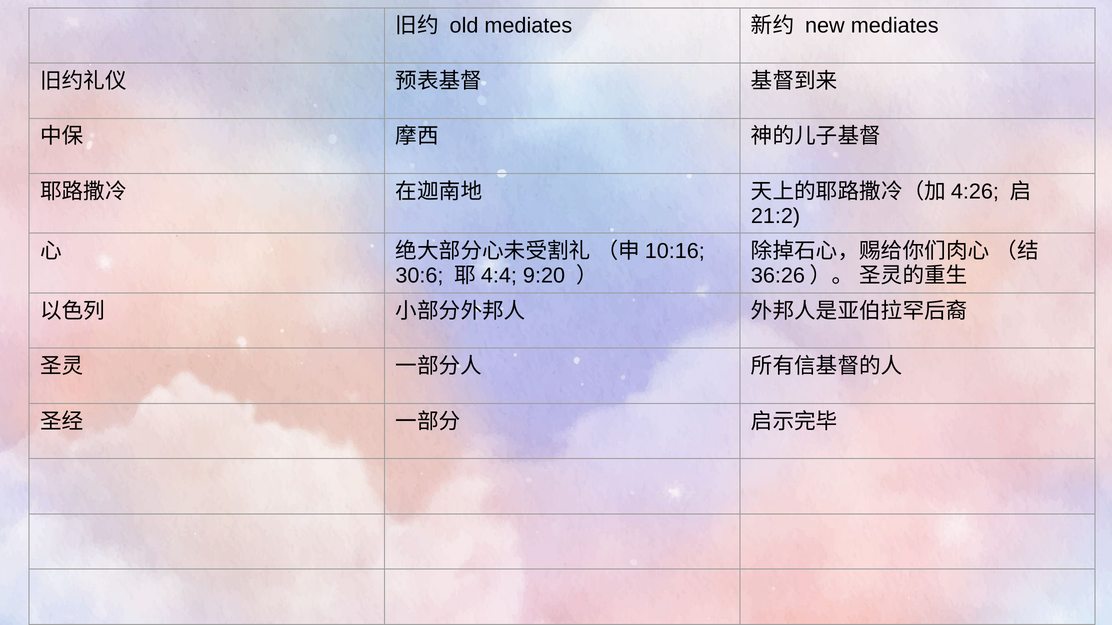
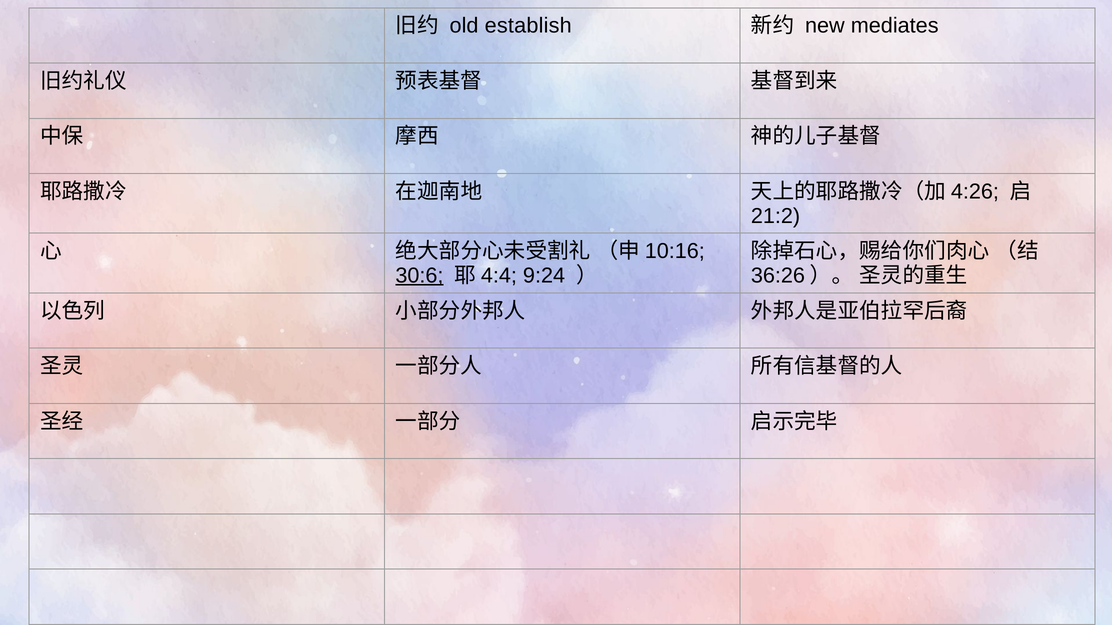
old mediates: mediates -> establish
30:6 underline: none -> present
9:20: 9:20 -> 9:24
